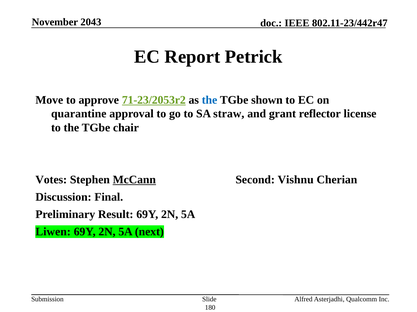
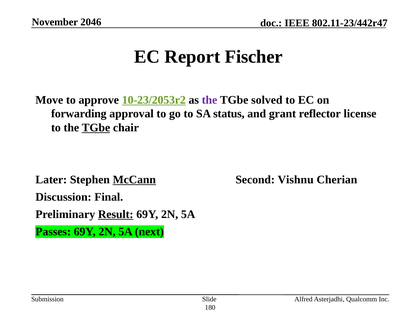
2043: 2043 -> 2046
Petrick: Petrick -> Fischer
71-23/2053r2: 71-23/2053r2 -> 10-23/2053r2
the at (210, 100) colour: blue -> purple
shown: shown -> solved
quarantine: quarantine -> forwarding
straw: straw -> status
TGbe at (96, 128) underline: none -> present
Votes: Votes -> Later
Result underline: none -> present
Liwen: Liwen -> Passes
